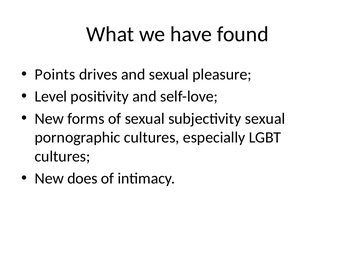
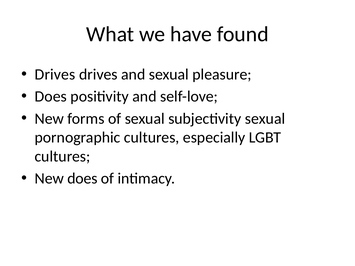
Points at (55, 74): Points -> Drives
Level at (51, 97): Level -> Does
